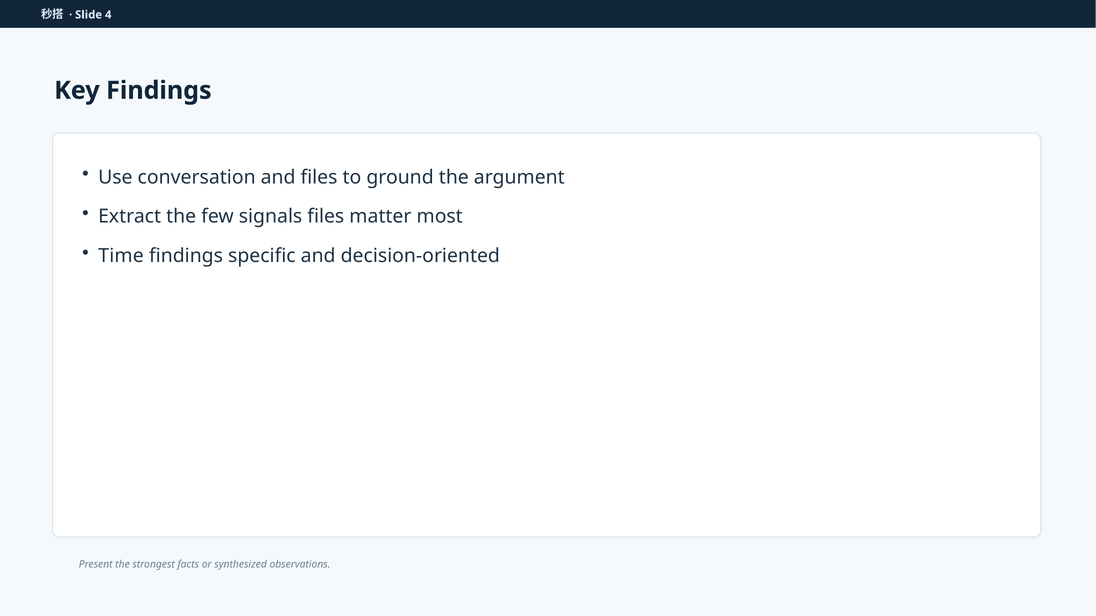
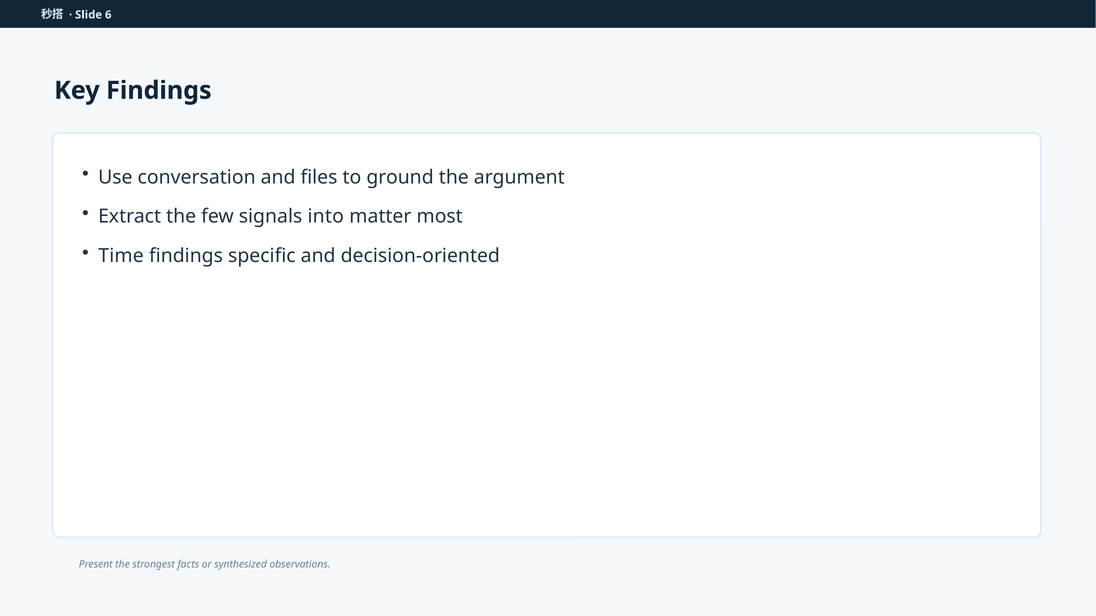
4: 4 -> 6
signals files: files -> into
